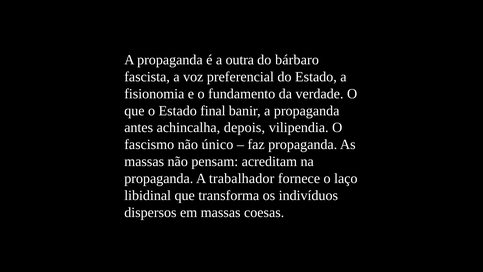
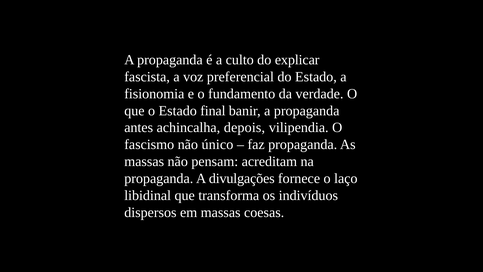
outra: outra -> culto
bárbaro: bárbaro -> explicar
trabalhador: trabalhador -> divulgações
